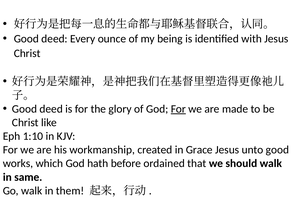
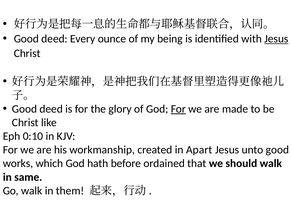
Jesus at (276, 39) underline: none -> present
1:10: 1:10 -> 0:10
Grace: Grace -> Apart
